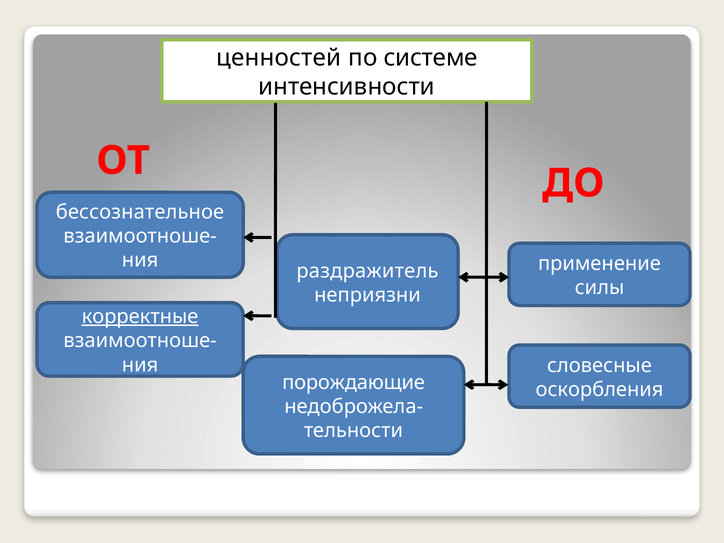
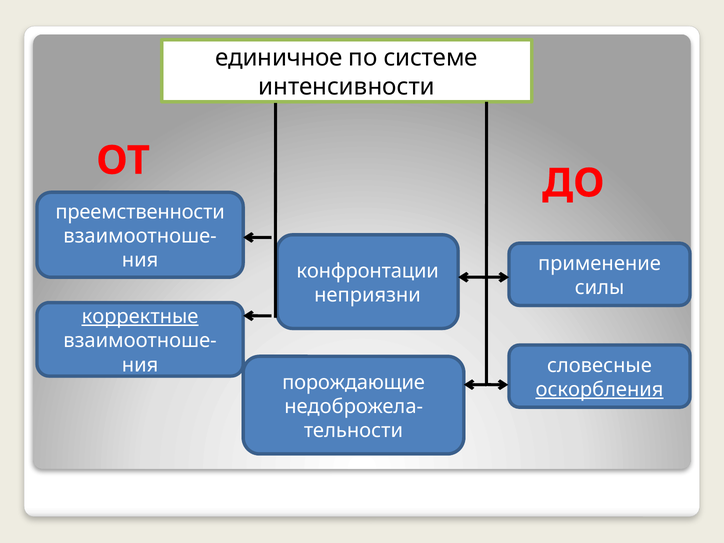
ценностей: ценностей -> единичное
бессознательное: бессознательное -> преемственности
раздражитель: раздражитель -> конфронтации
оскорбления underline: none -> present
